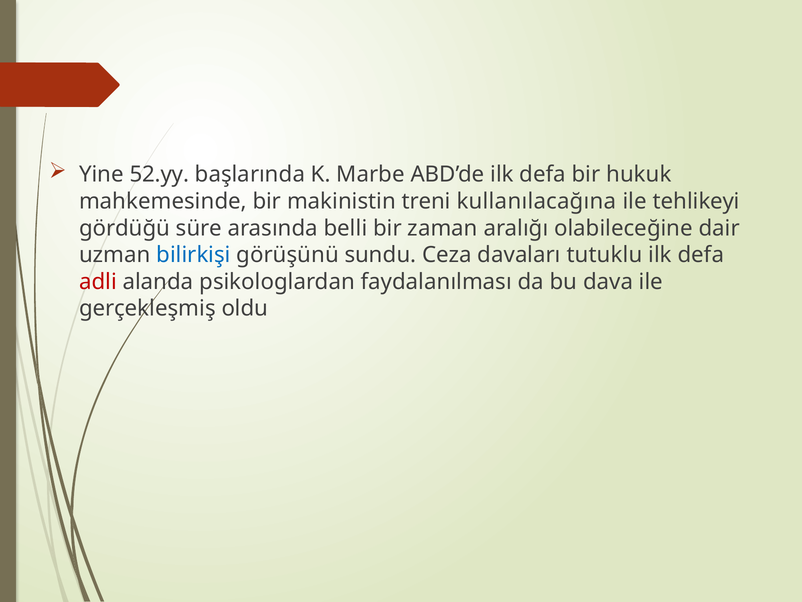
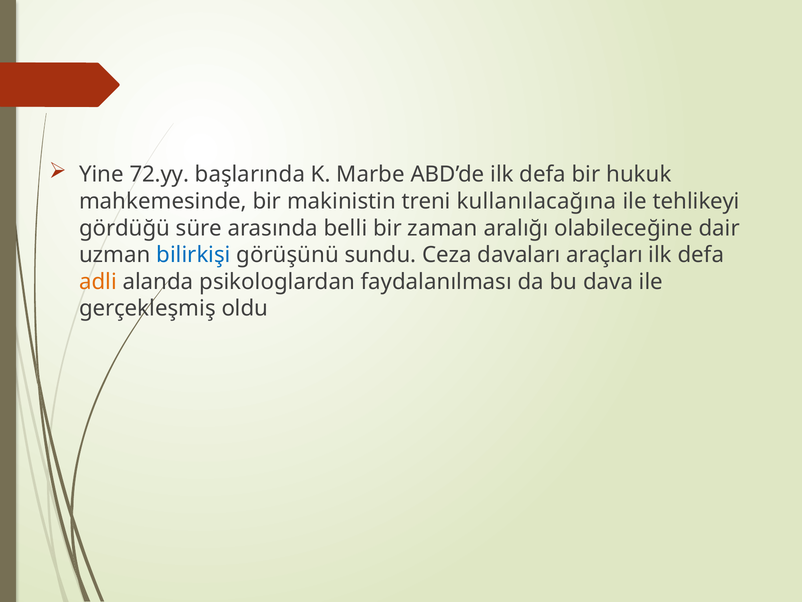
52.yy: 52.yy -> 72.yy
tutuklu: tutuklu -> araçları
adli colour: red -> orange
